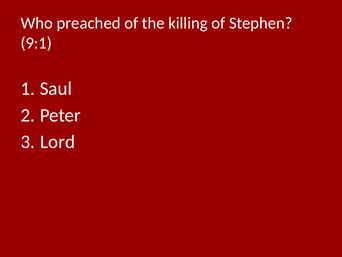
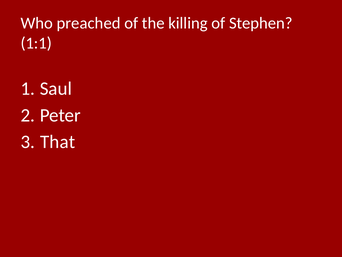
9:1: 9:1 -> 1:1
Lord: Lord -> That
